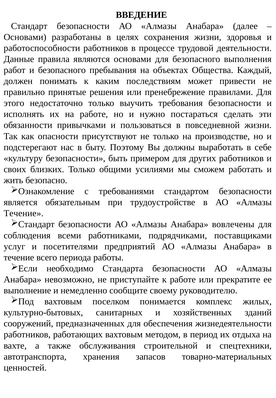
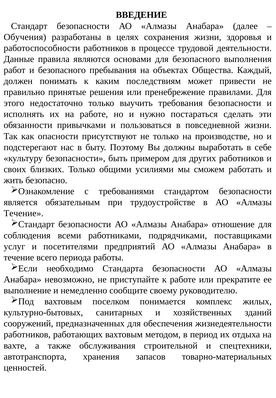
Основами at (25, 37): Основами -> Обучения
вовлечены: вовлечены -> отношение
